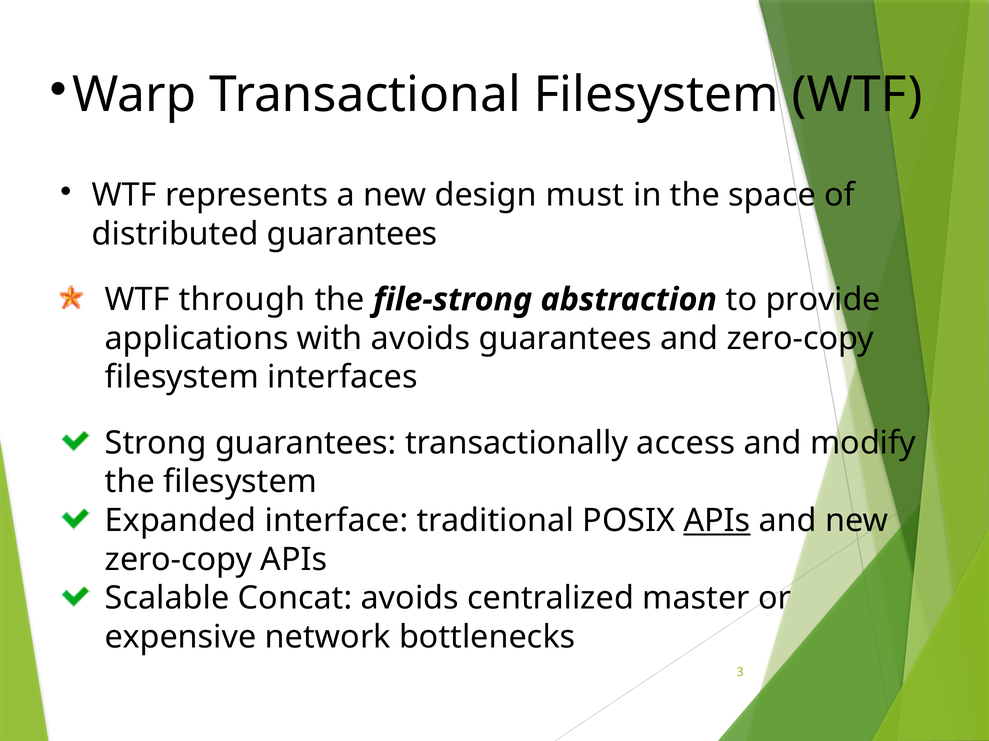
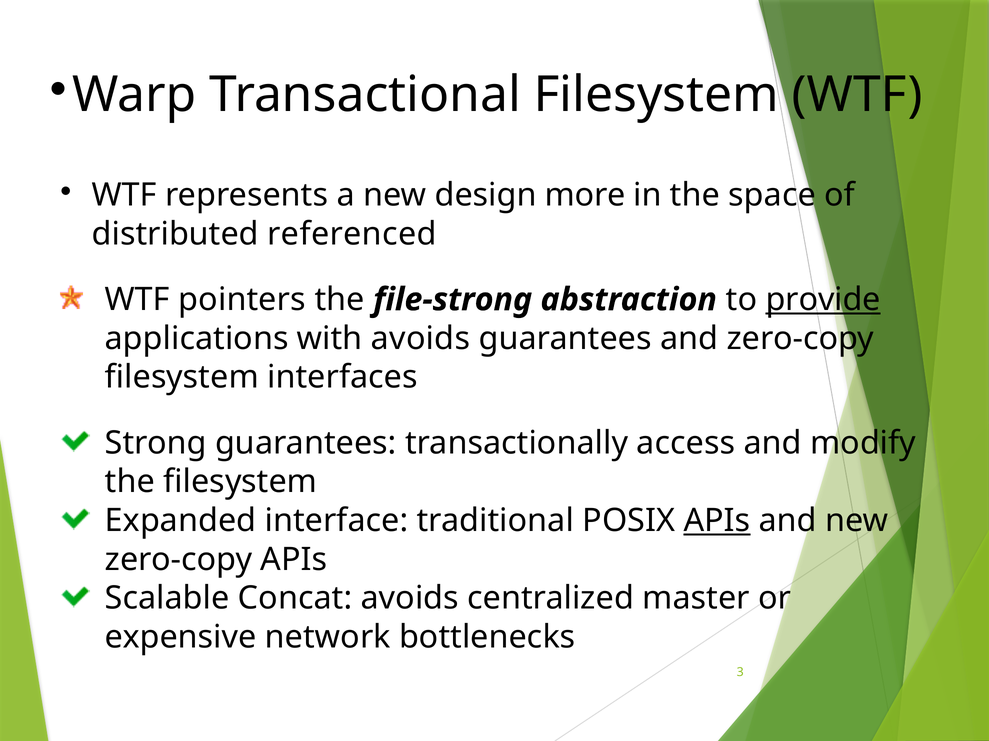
must: must -> more
distributed guarantees: guarantees -> referenced
through: through -> pointers
provide underline: none -> present
